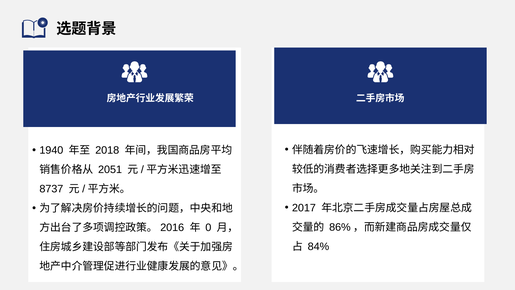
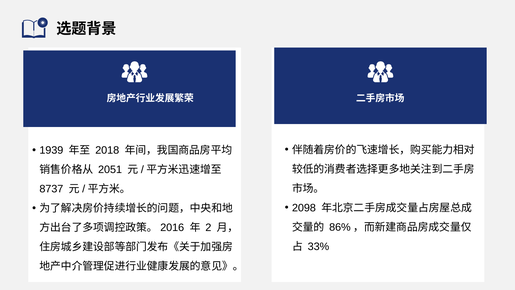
1940: 1940 -> 1939
2017: 2017 -> 2098
0: 0 -> 2
84%: 84% -> 33%
